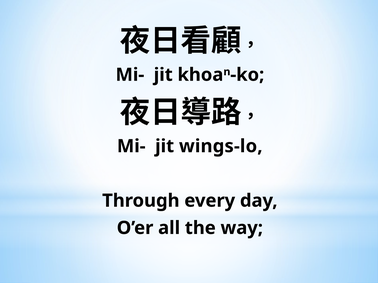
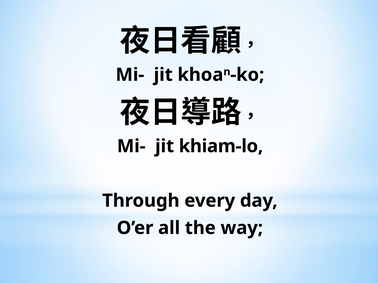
wings-lo: wings-lo -> khiam-lo
